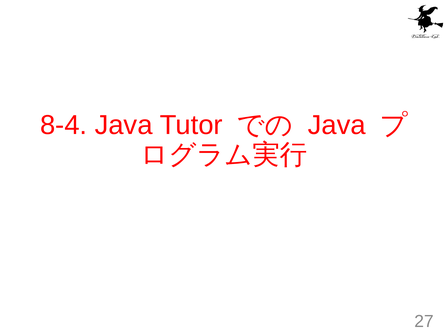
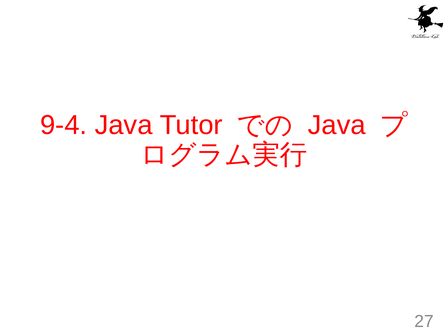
8-4: 8-4 -> 9-4
